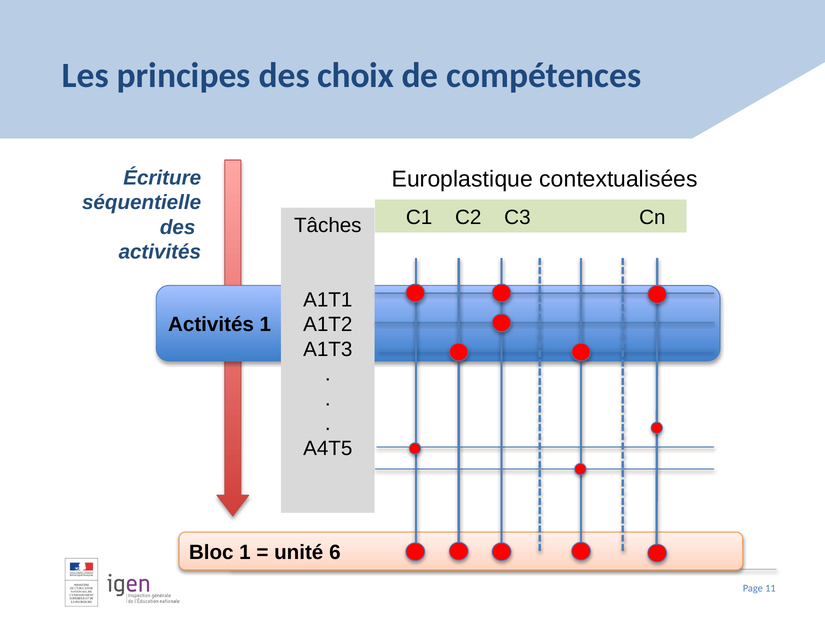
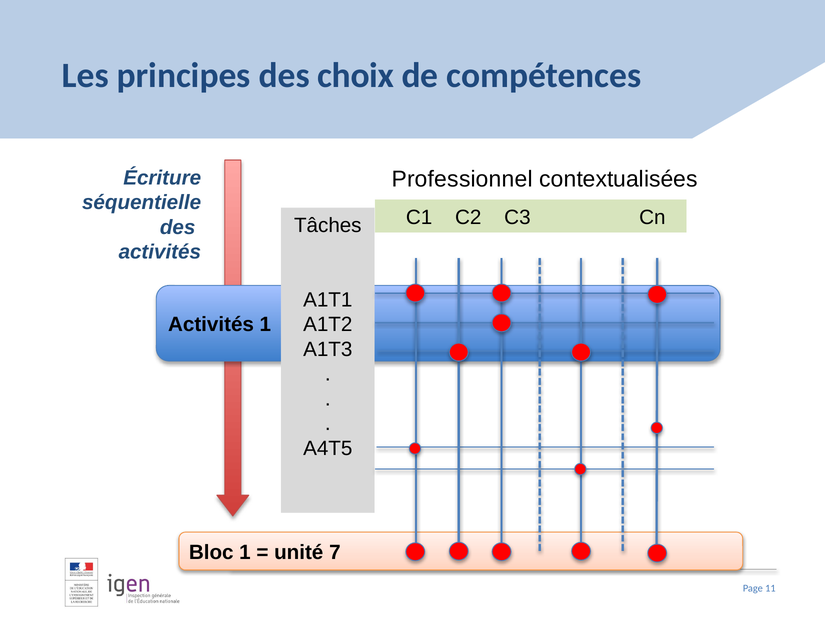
Europlastique: Europlastique -> Professionnel
6: 6 -> 7
